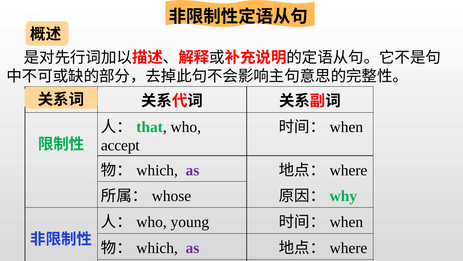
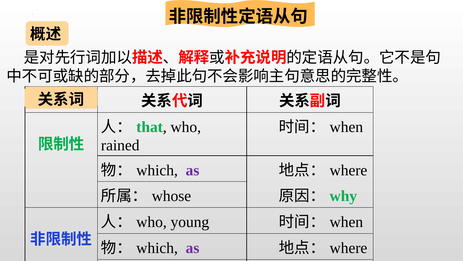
accept: accept -> rained
